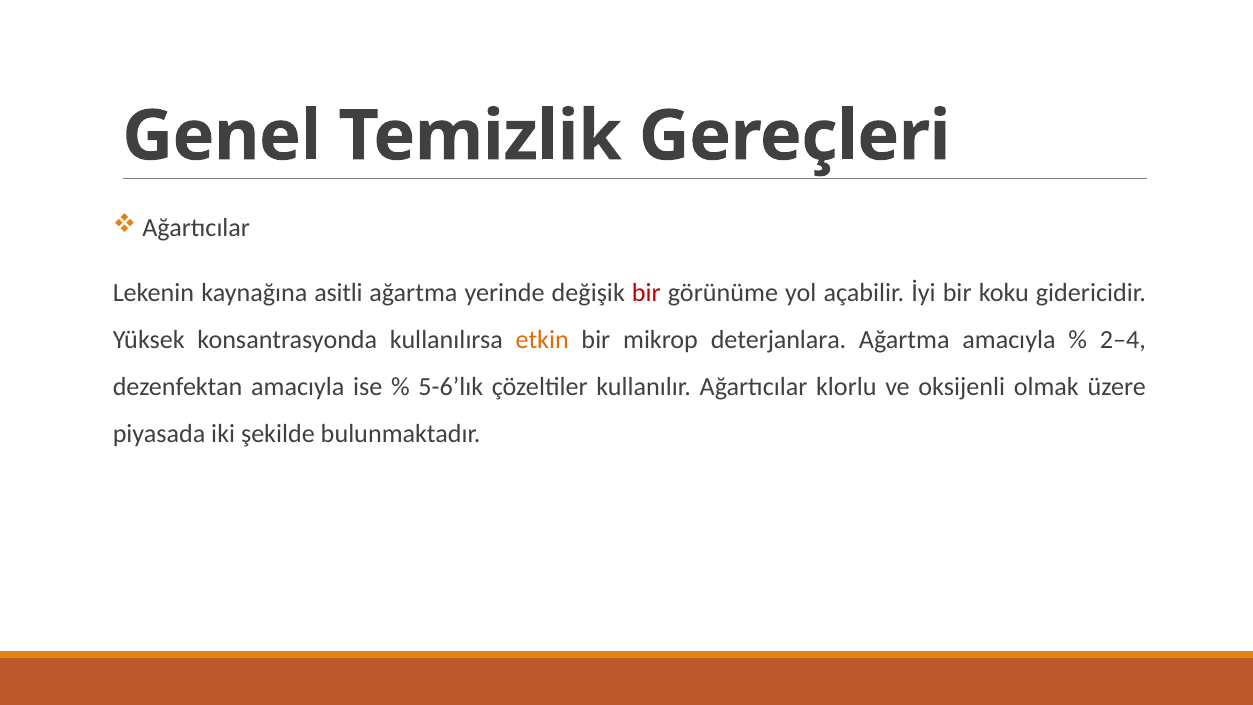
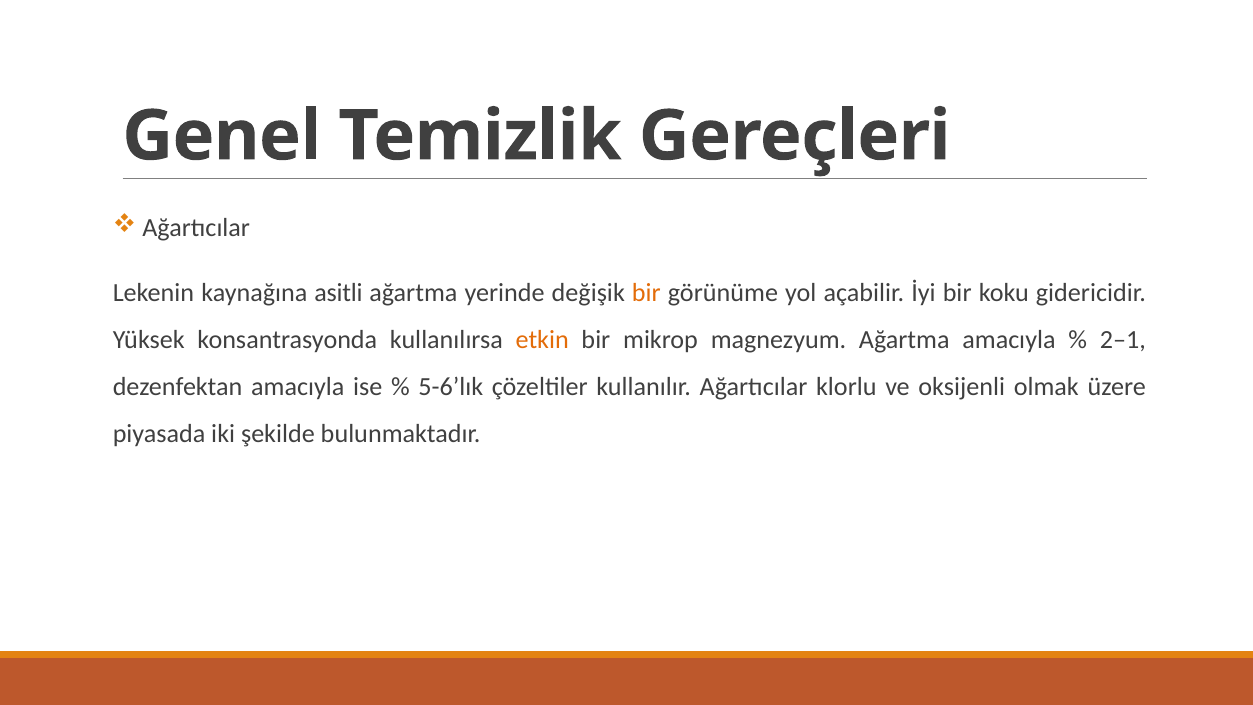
bir at (646, 293) colour: red -> orange
deterjanlara: deterjanlara -> magnezyum
2–4: 2–4 -> 2–1
